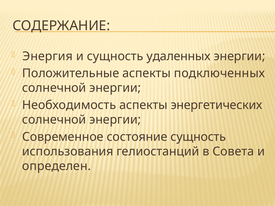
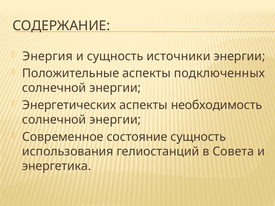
удаленных: удаленных -> источники
Необходимость: Необходимость -> Энергетических
энергетических: энергетических -> необходимость
определен: определен -> энергетика
